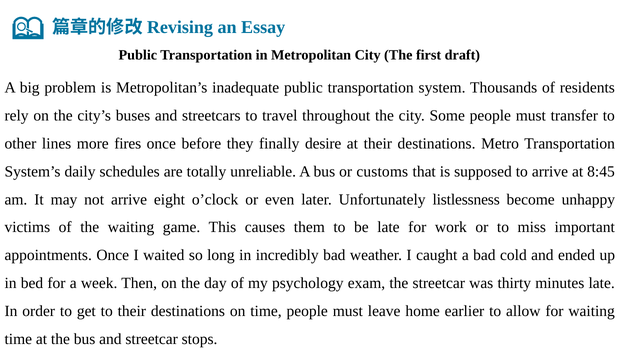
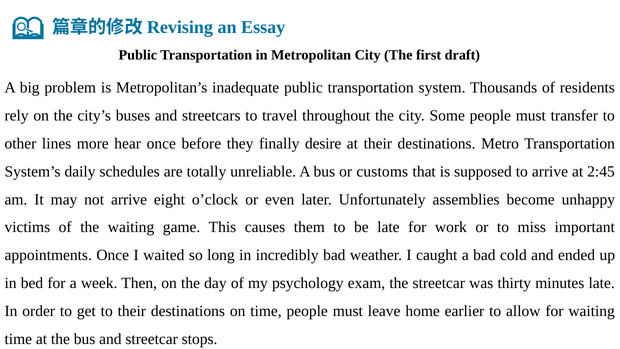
fires: fires -> hear
8:45: 8:45 -> 2:45
listlessness: listlessness -> assemblies
